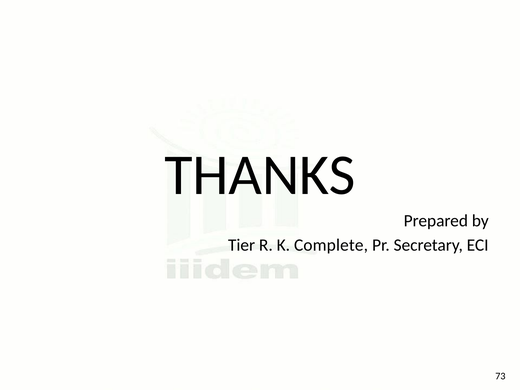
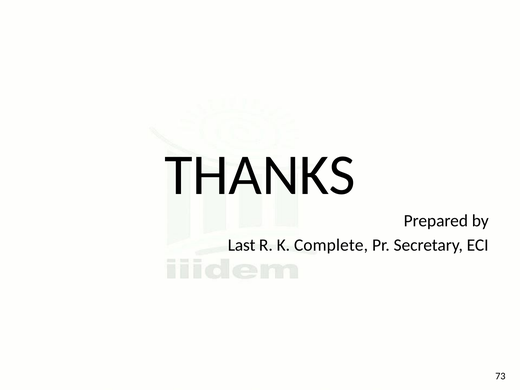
Tier: Tier -> Last
